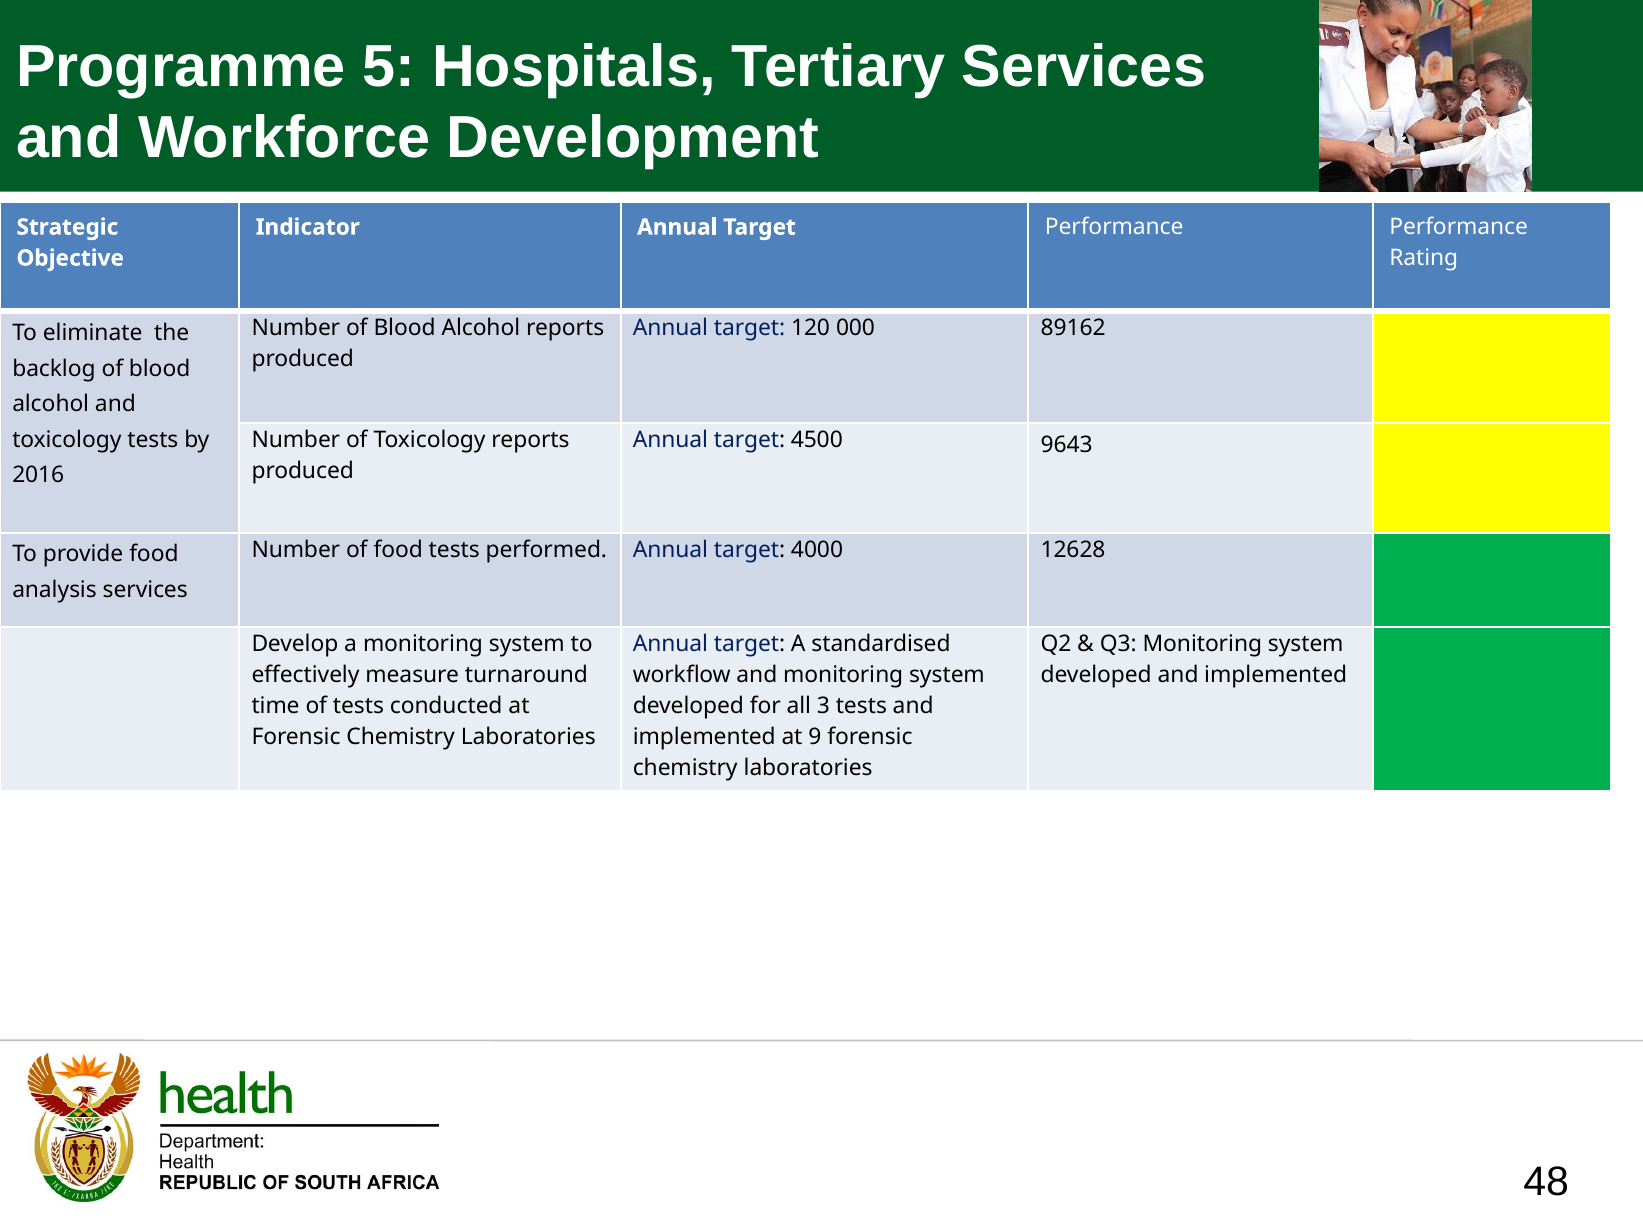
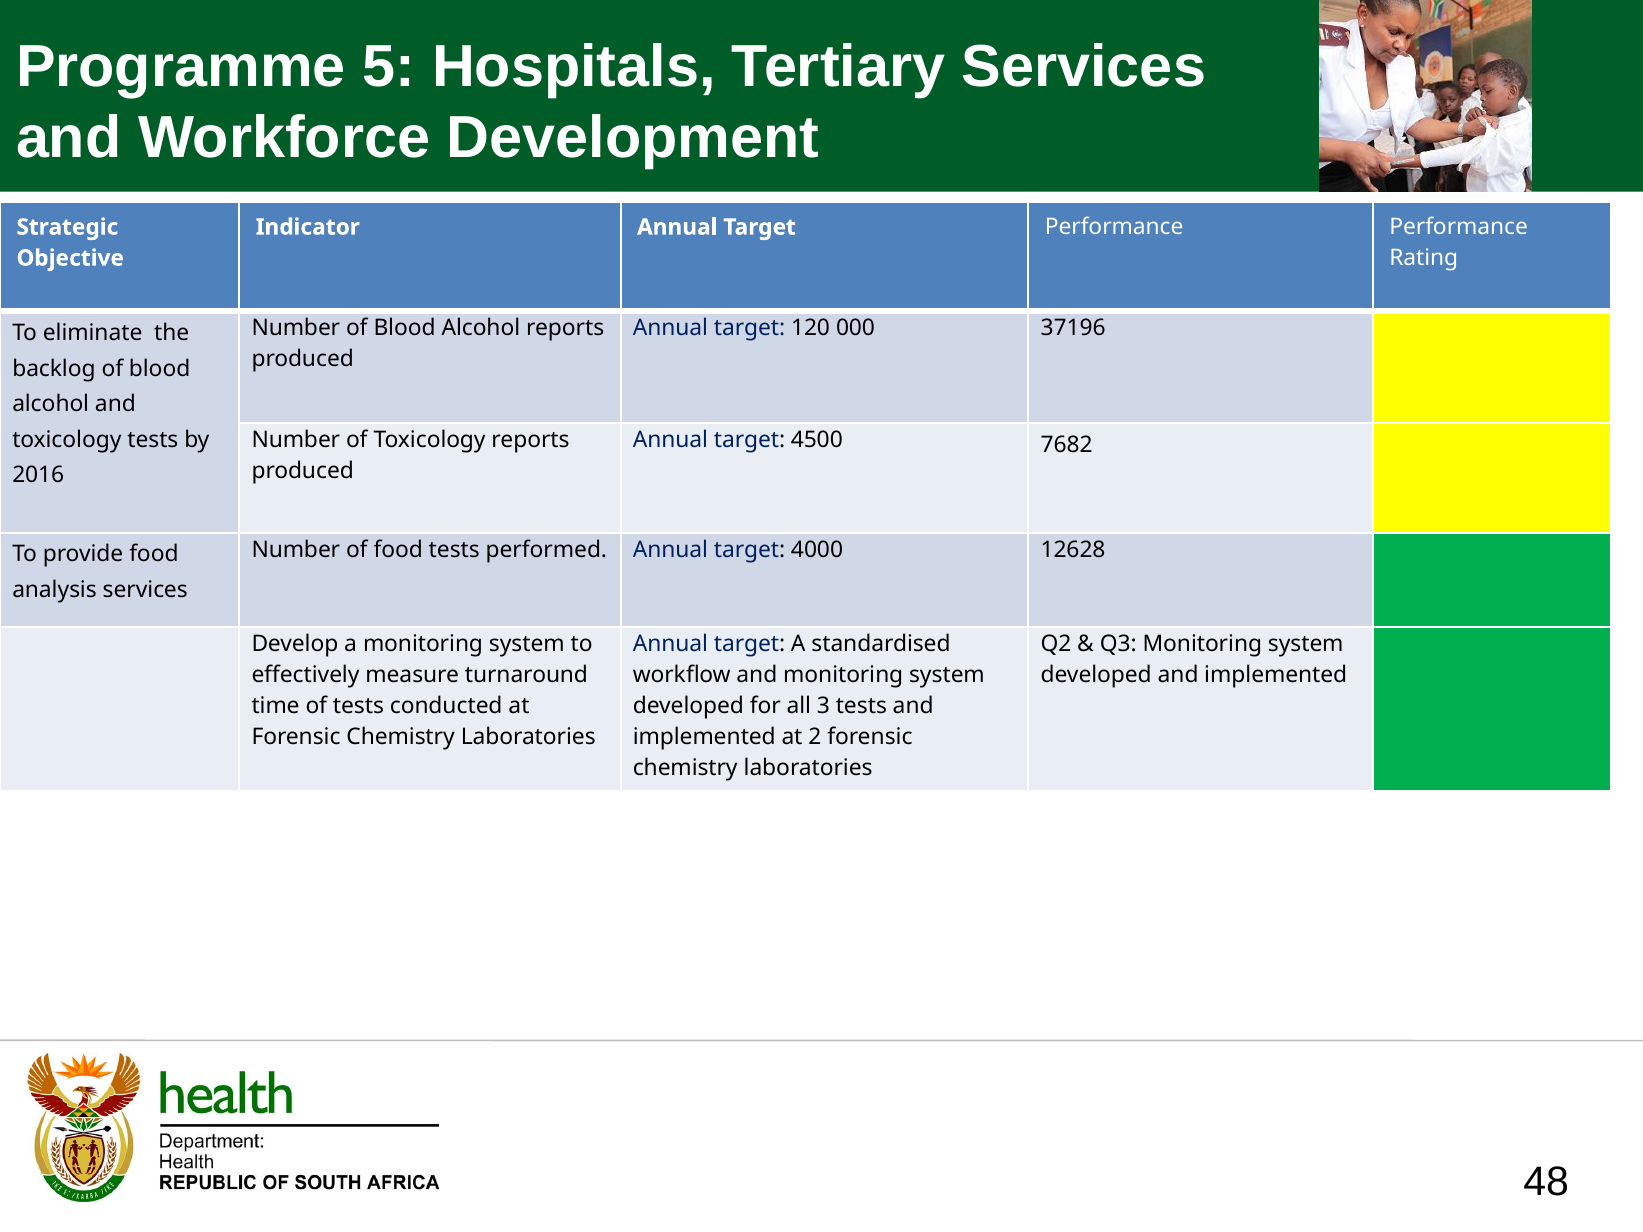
89162: 89162 -> 37196
9643: 9643 -> 7682
9: 9 -> 2
